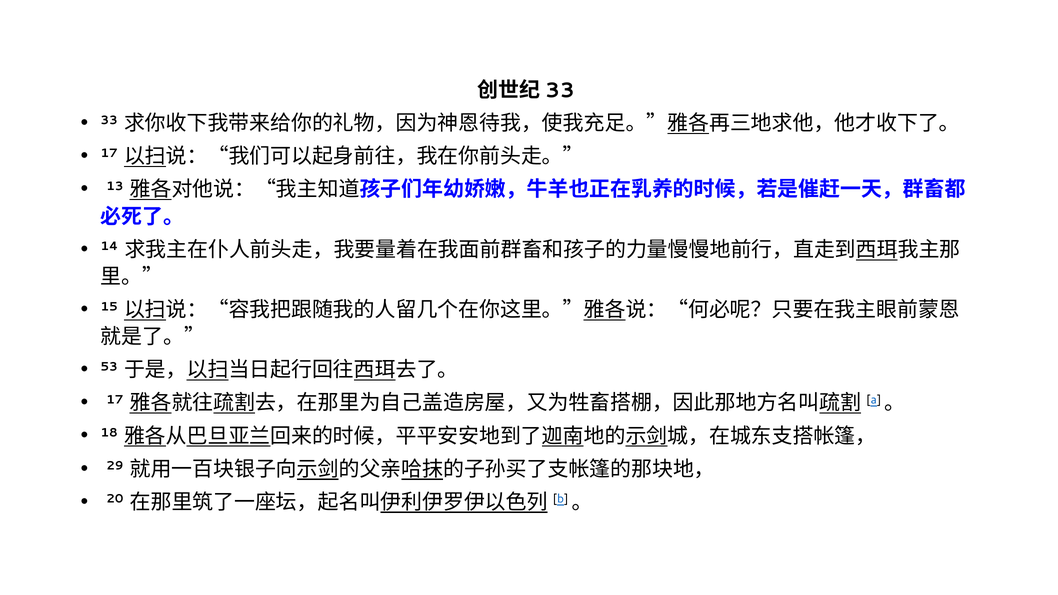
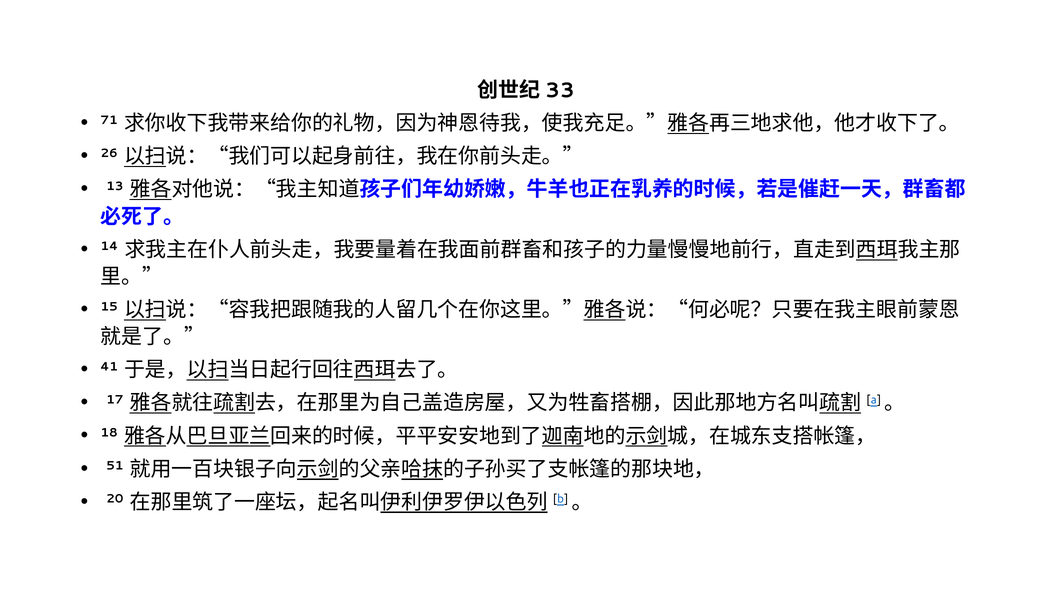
33: 33 -> 71
17 at (109, 153): 17 -> 26
53: 53 -> 41
29: 29 -> 51
